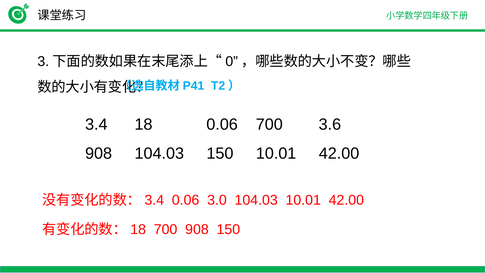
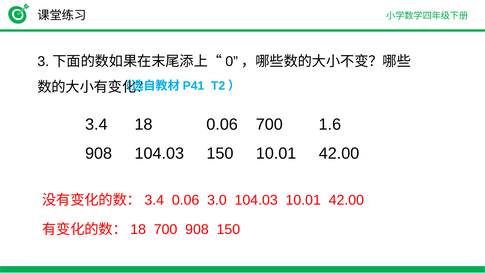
3.6: 3.6 -> 1.6
